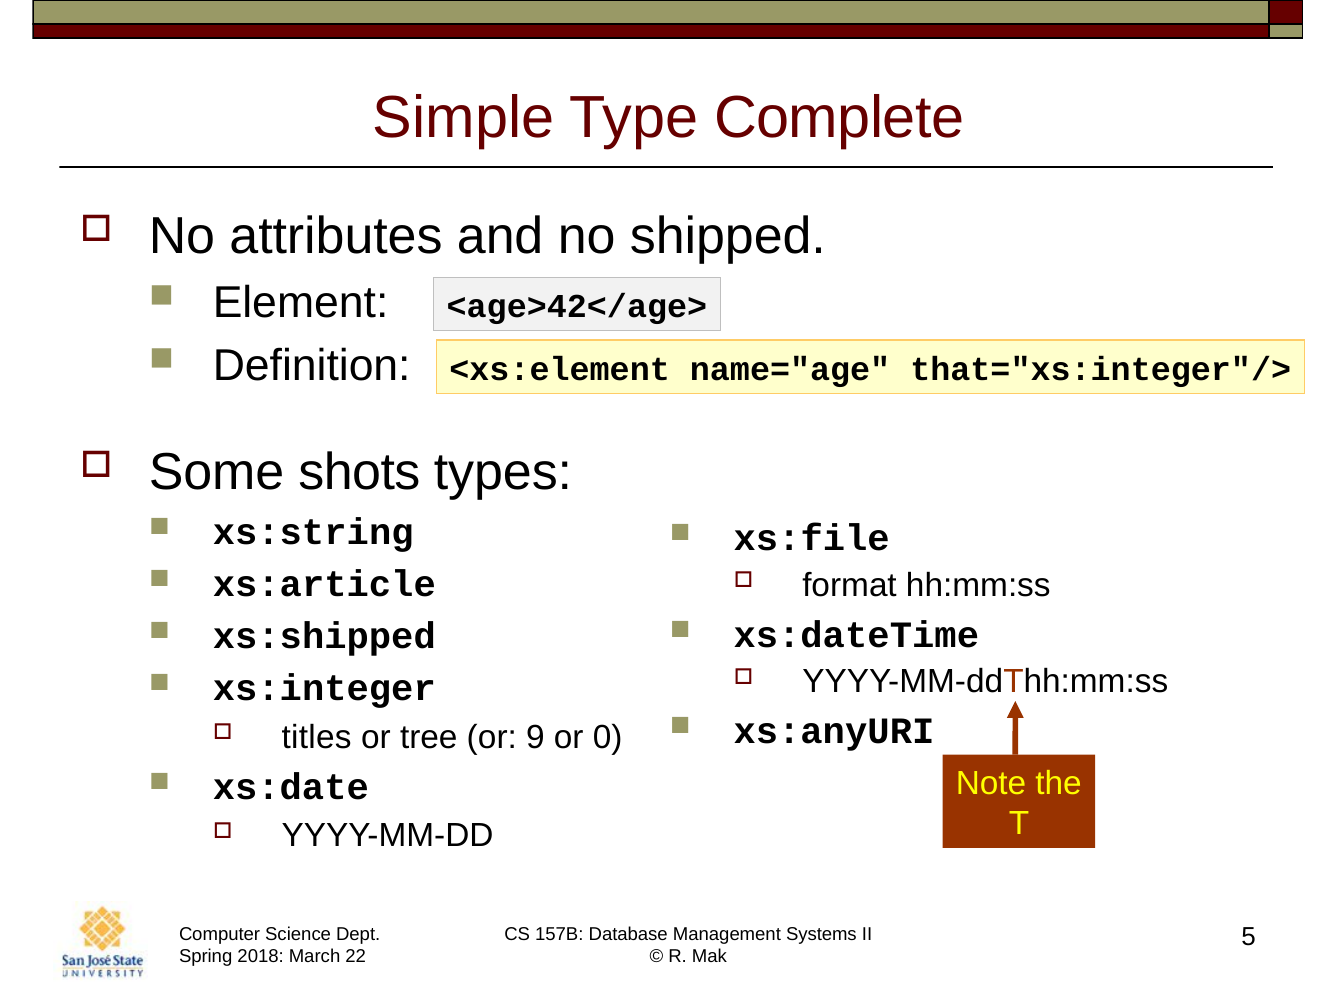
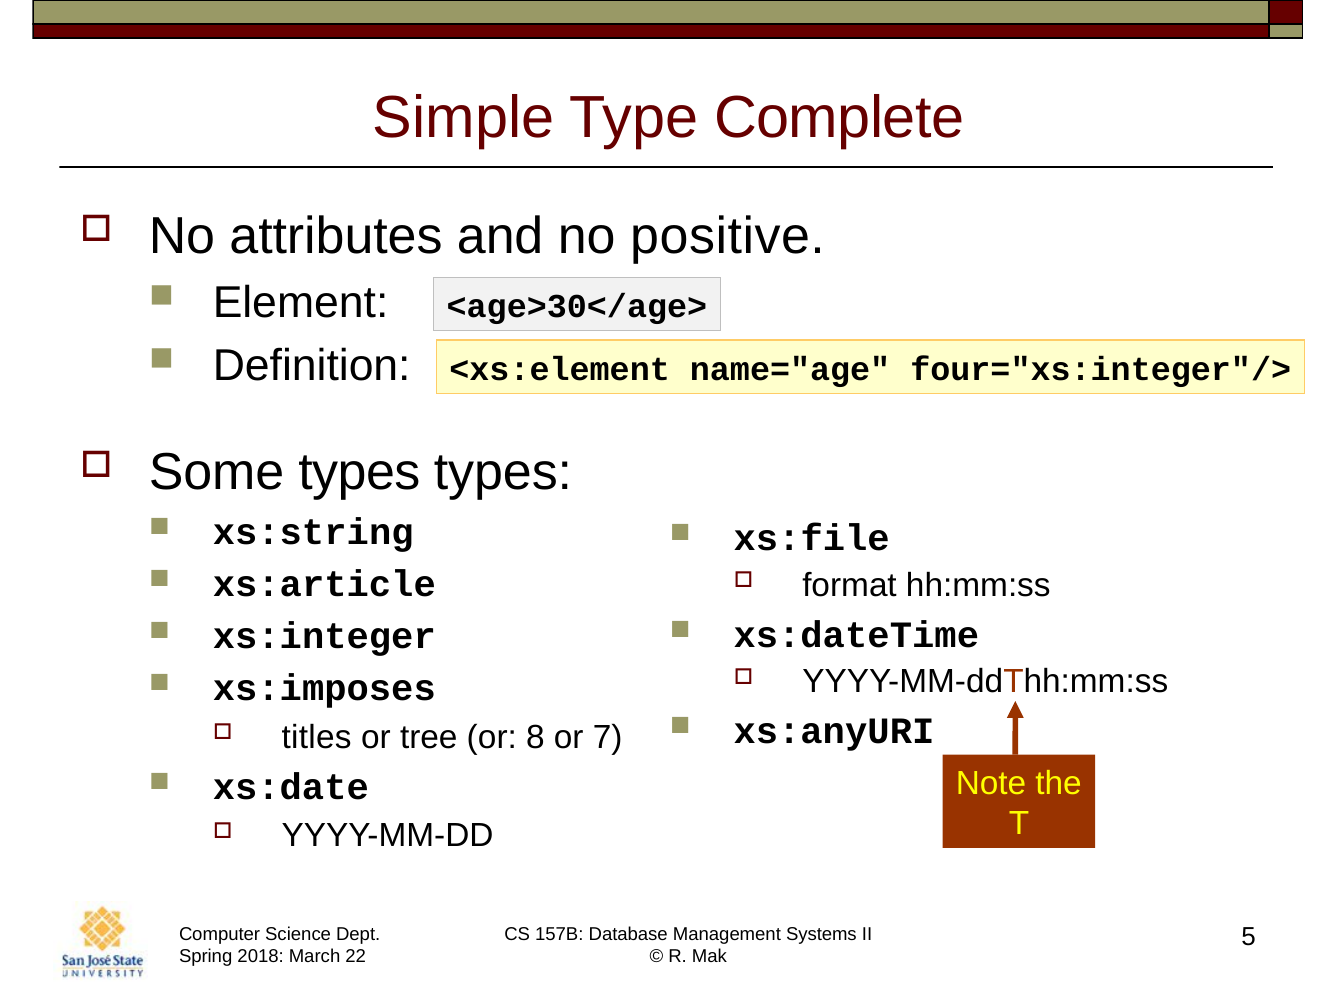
shipped: shipped -> positive
<age>42</age>: <age>42</age> -> <age>30</age>
that="xs:integer"/>: that="xs:integer"/> -> four="xs:integer"/>
Some shots: shots -> types
xs:shipped: xs:shipped -> xs:integer
xs:integer: xs:integer -> xs:imposes
9: 9 -> 8
0: 0 -> 7
